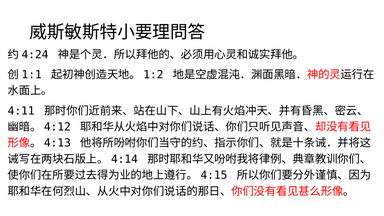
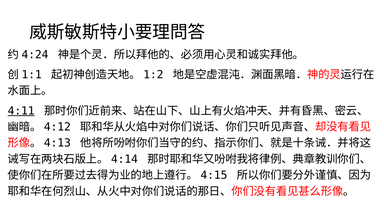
4:11 underline: none -> present
